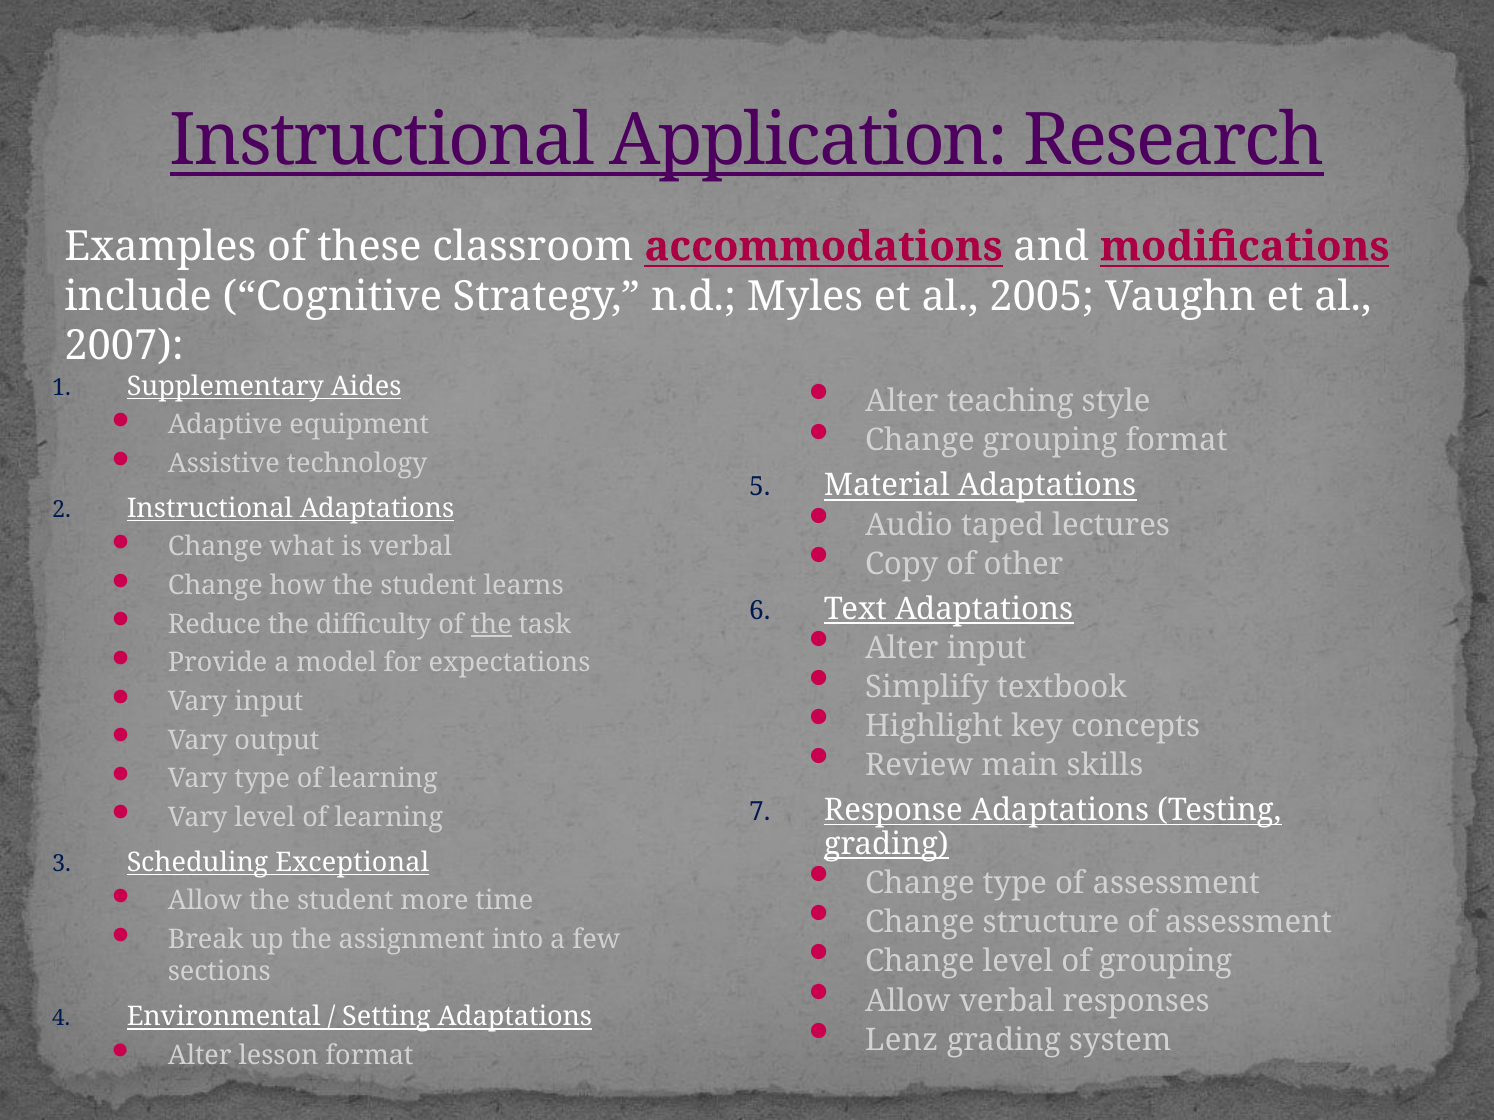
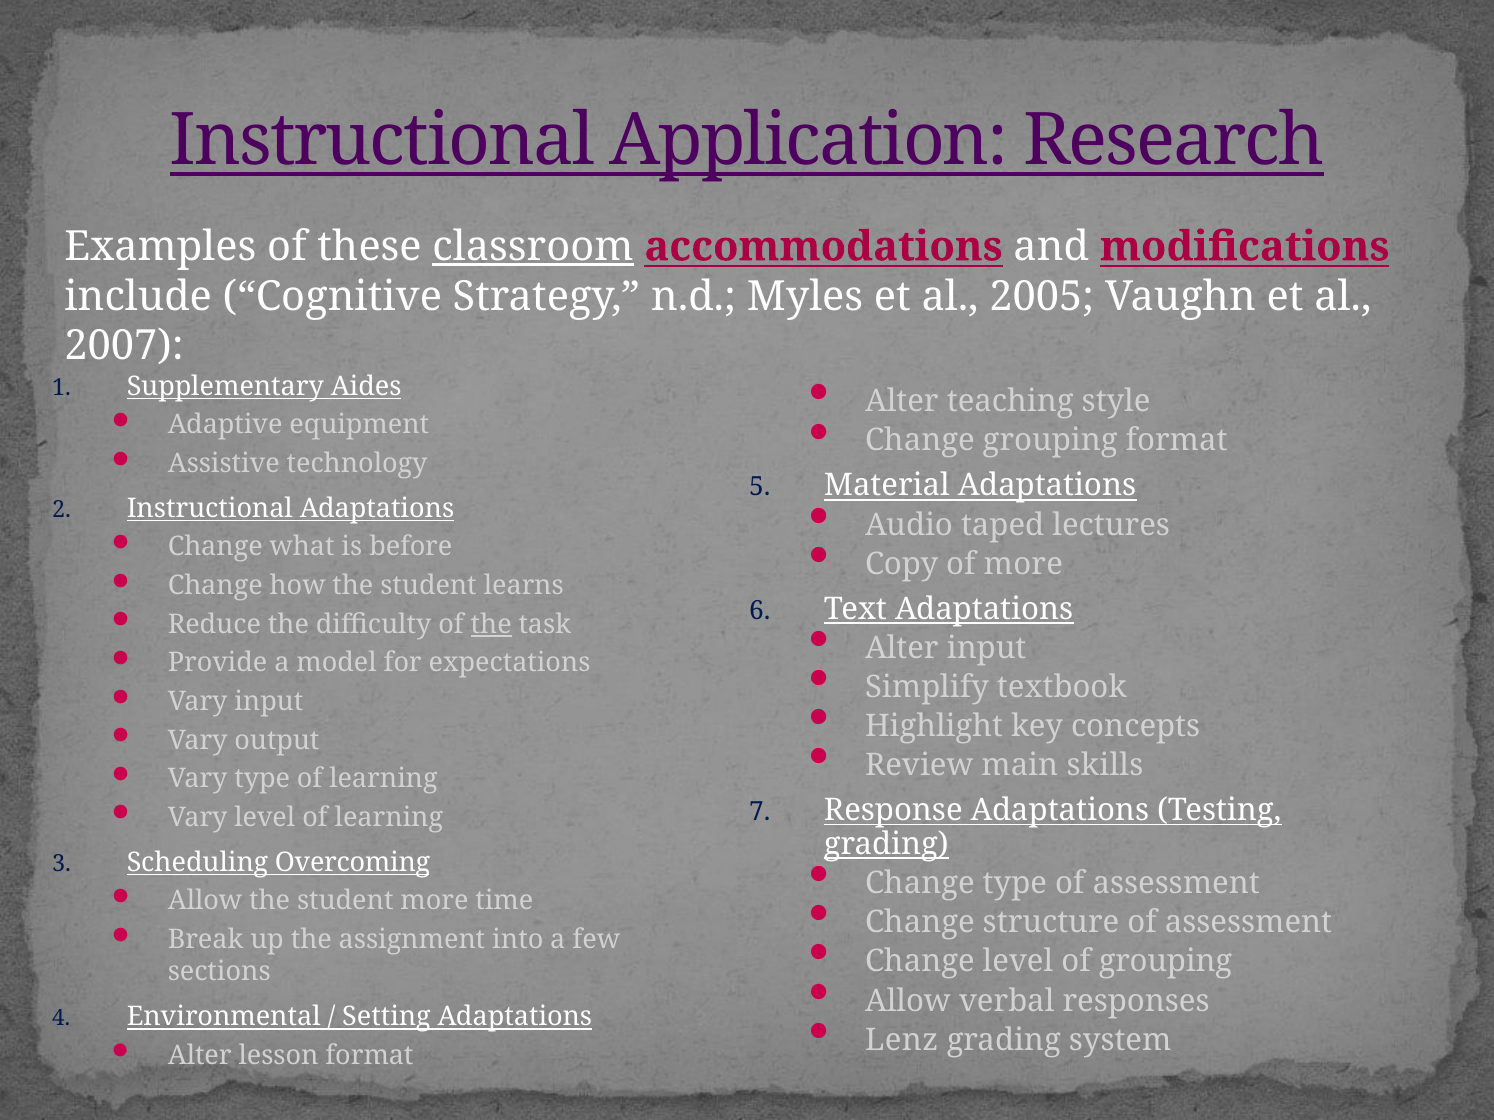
classroom underline: none -> present
is verbal: verbal -> before
of other: other -> more
Exceptional: Exceptional -> Overcoming
